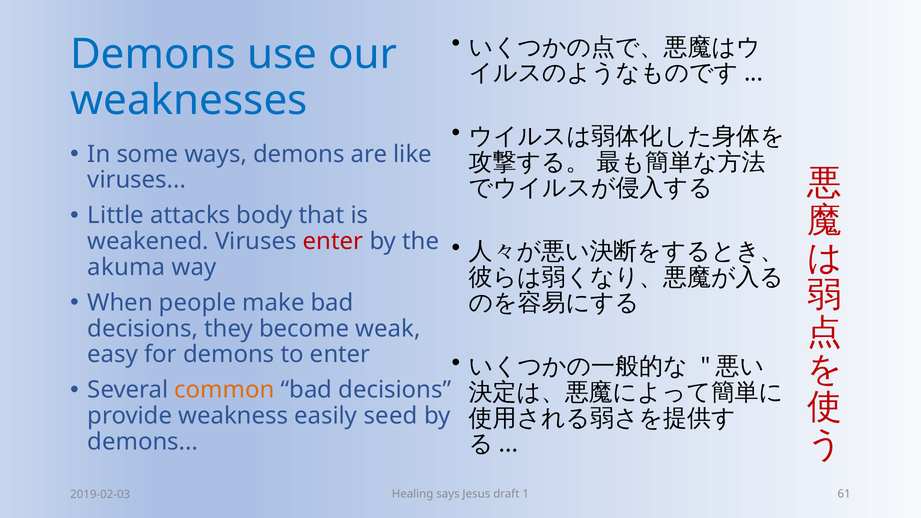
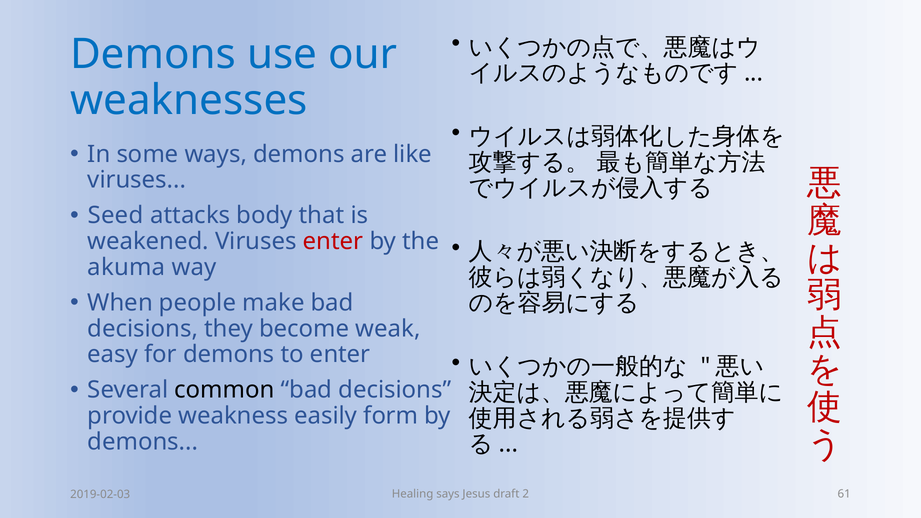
Little: Little -> Seed
common colour: orange -> black
seed: seed -> form
1: 1 -> 2
